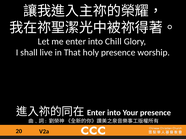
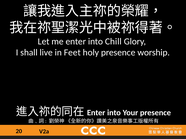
That: That -> Feet
